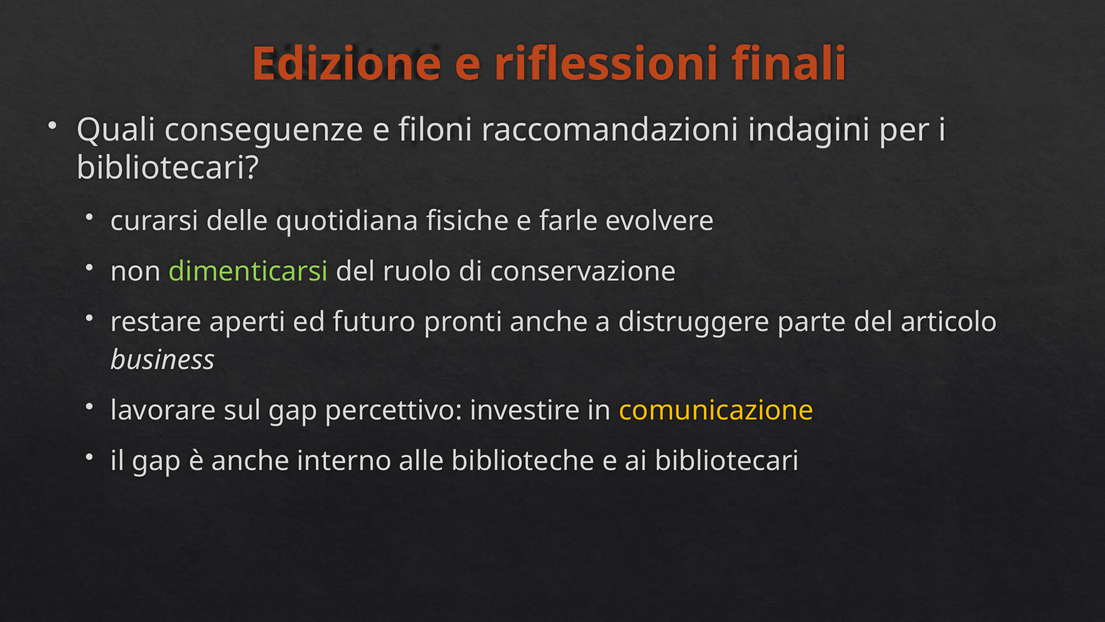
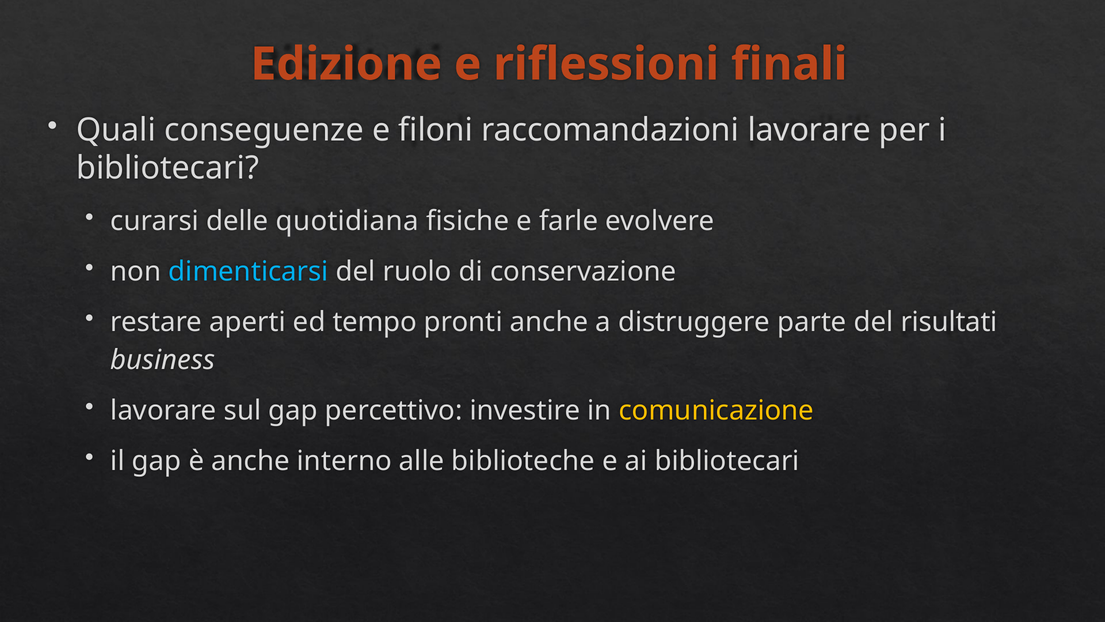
raccomandazioni indagini: indagini -> lavorare
dimenticarsi colour: light green -> light blue
futuro: futuro -> tempo
articolo: articolo -> risultati
